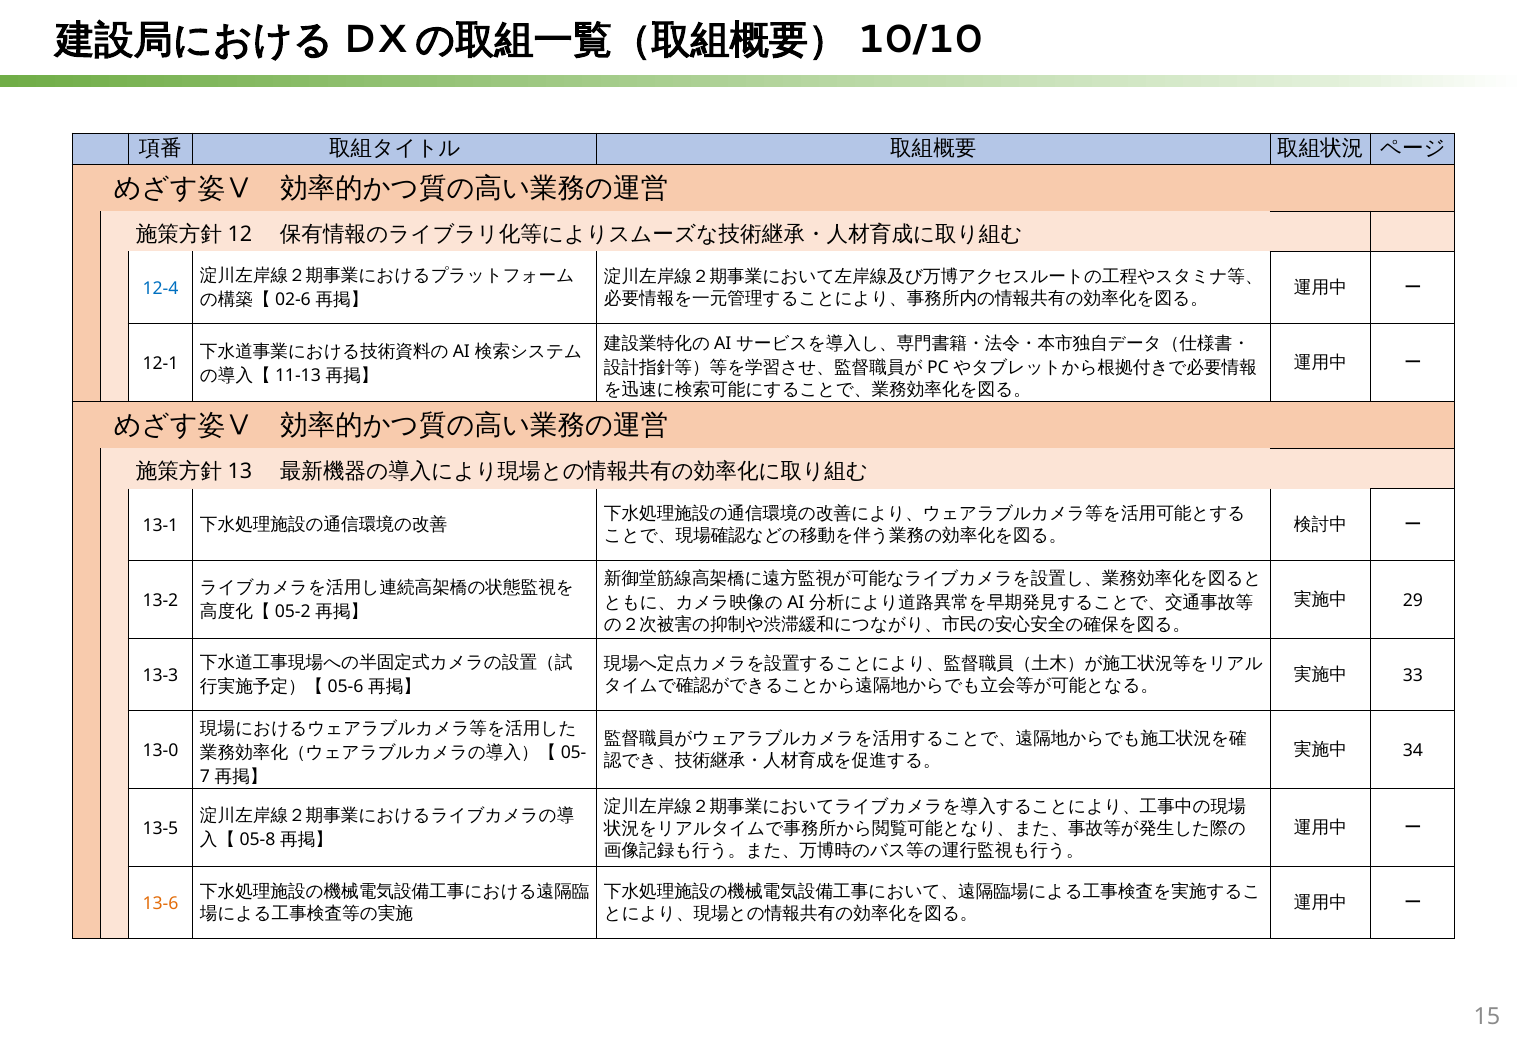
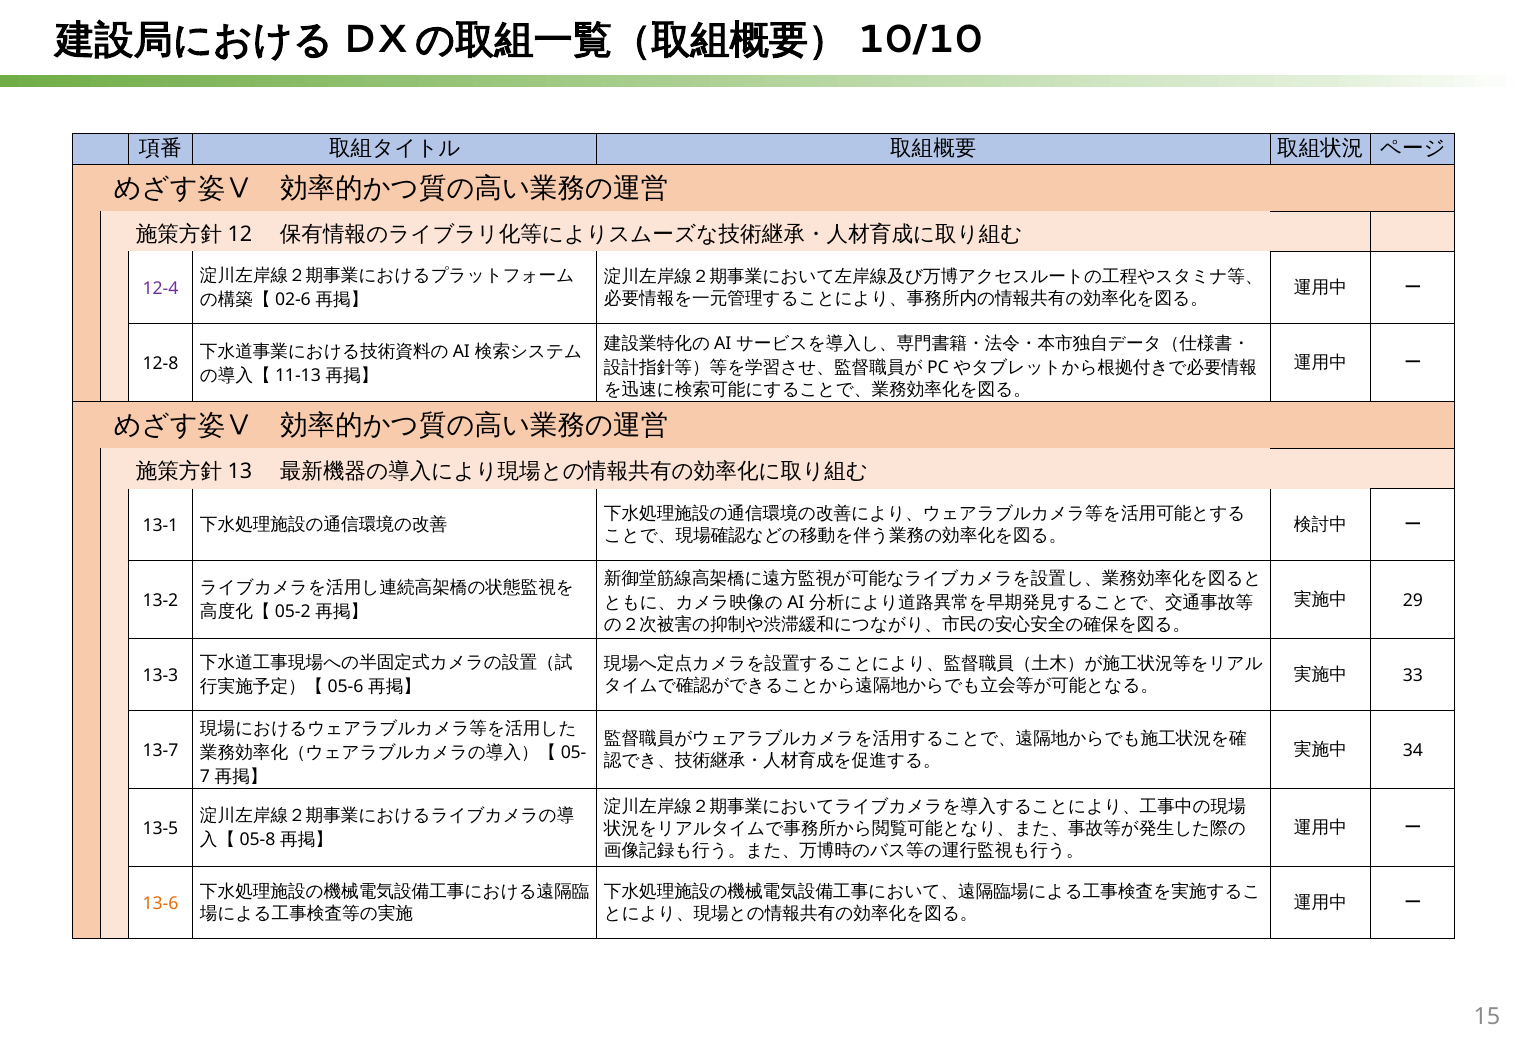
12-4 colour: blue -> purple
12-1: 12-1 -> 12-8
13-0: 13-0 -> 13-7
